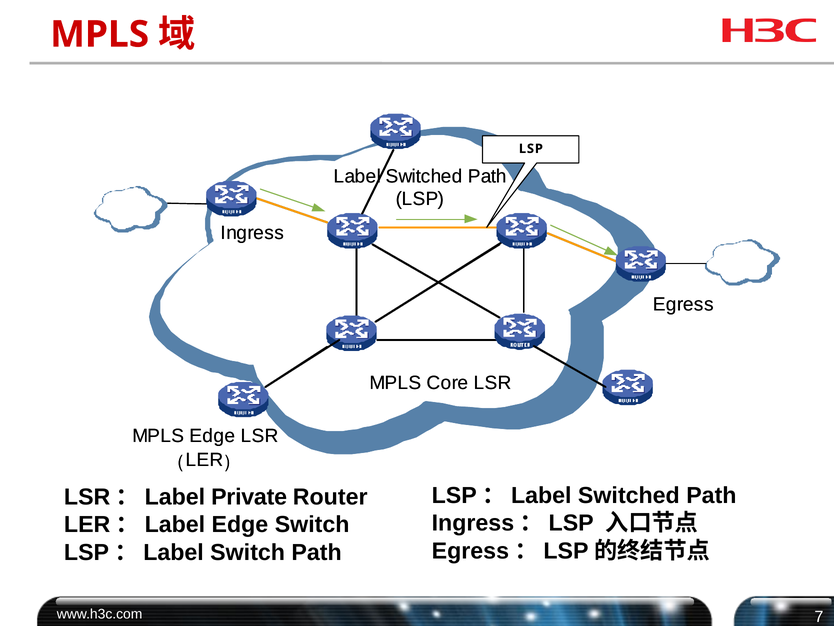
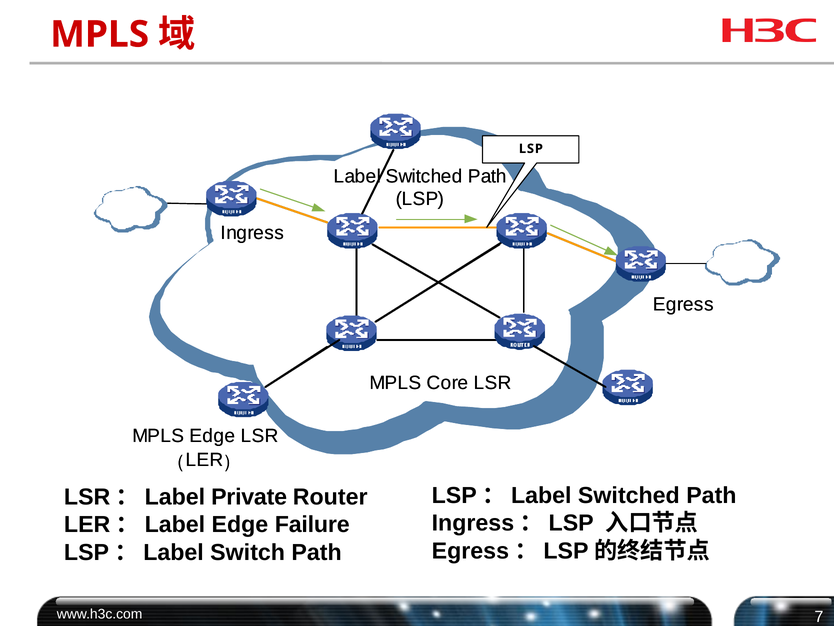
Edge Switch: Switch -> Failure
